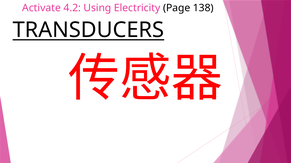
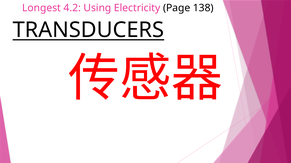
Activate: Activate -> Longest
